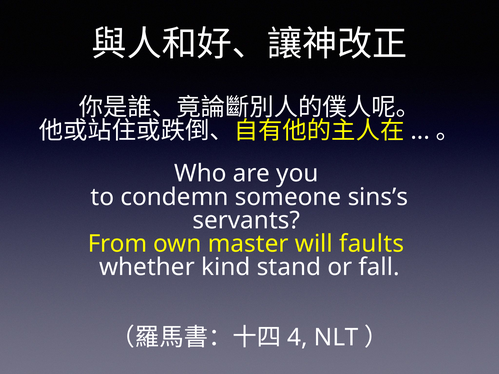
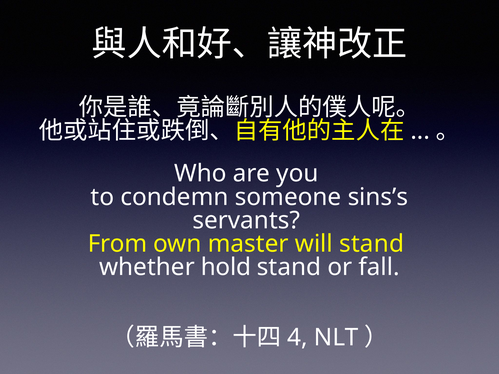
will faults: faults -> stand
kind: kind -> hold
